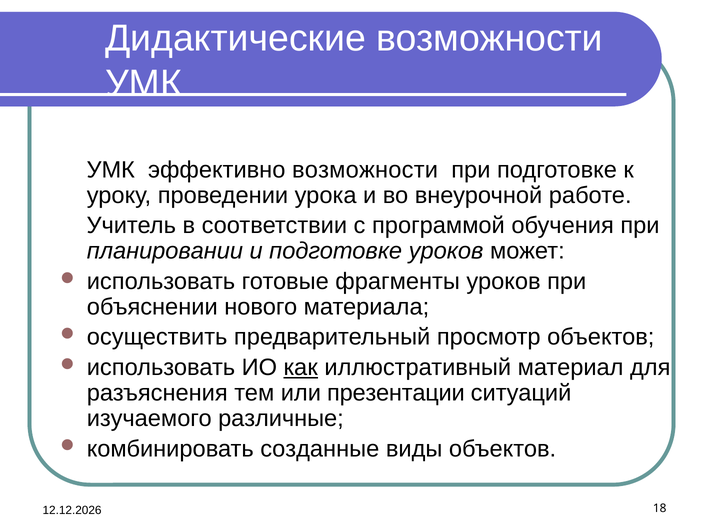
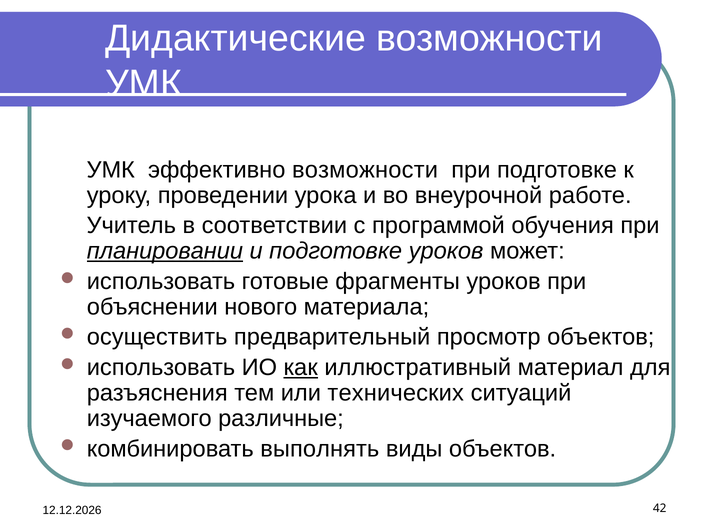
планировании underline: none -> present
презентации: презентации -> технических
созданные: созданные -> выполнять
18: 18 -> 42
